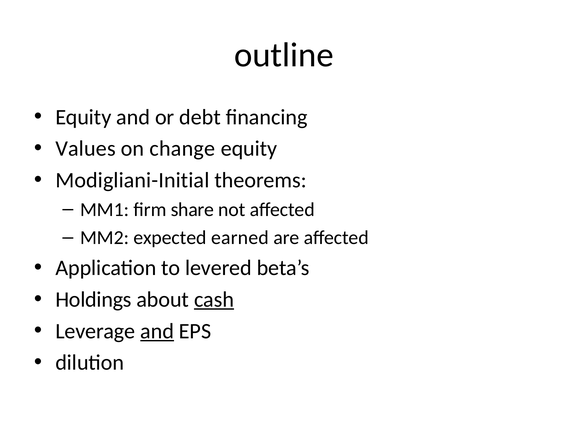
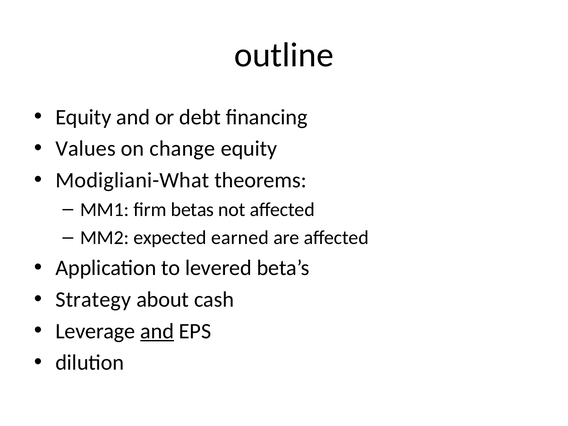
Modigliani-Initial: Modigliani-Initial -> Modigliani-What
share: share -> betas
Holdings: Holdings -> Strategy
cash underline: present -> none
